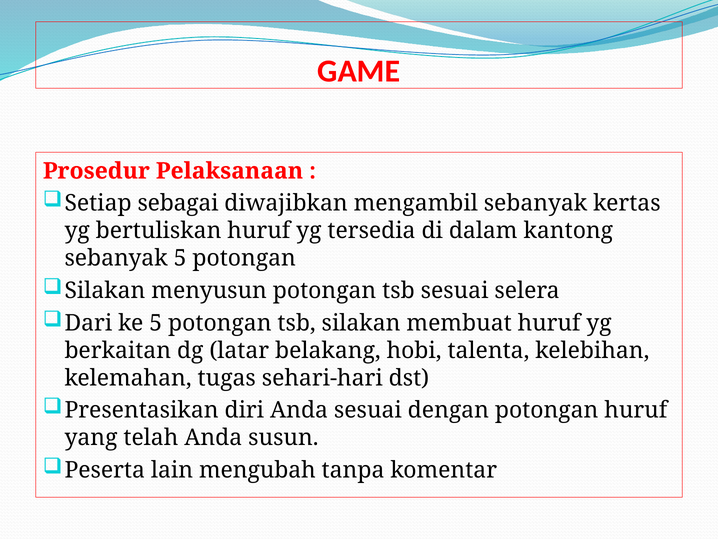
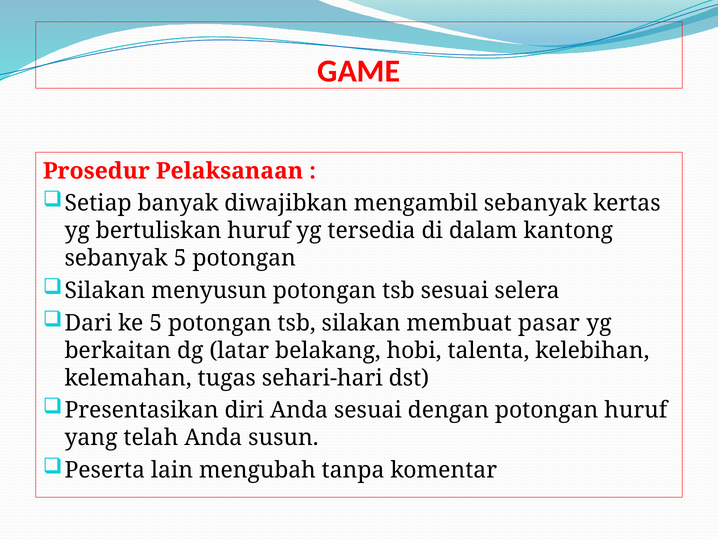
sebagai: sebagai -> banyak
membuat huruf: huruf -> pasar
